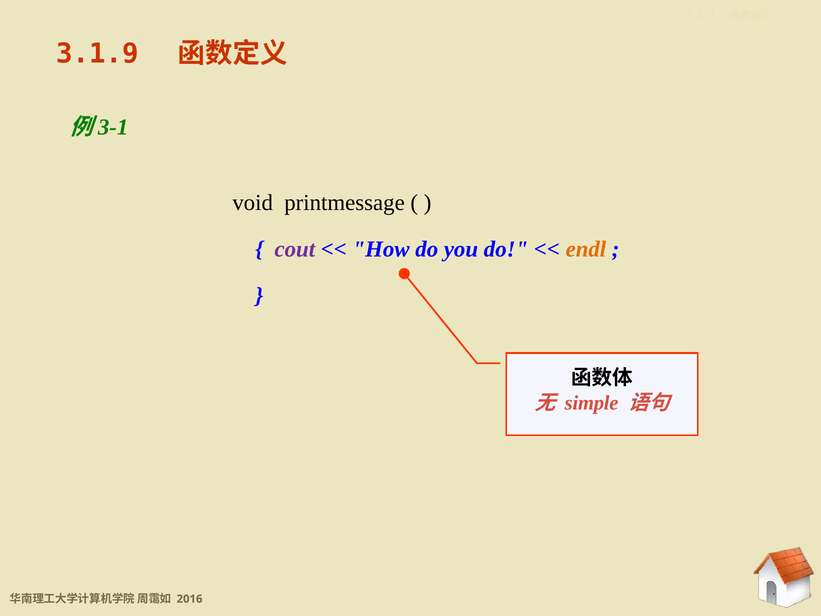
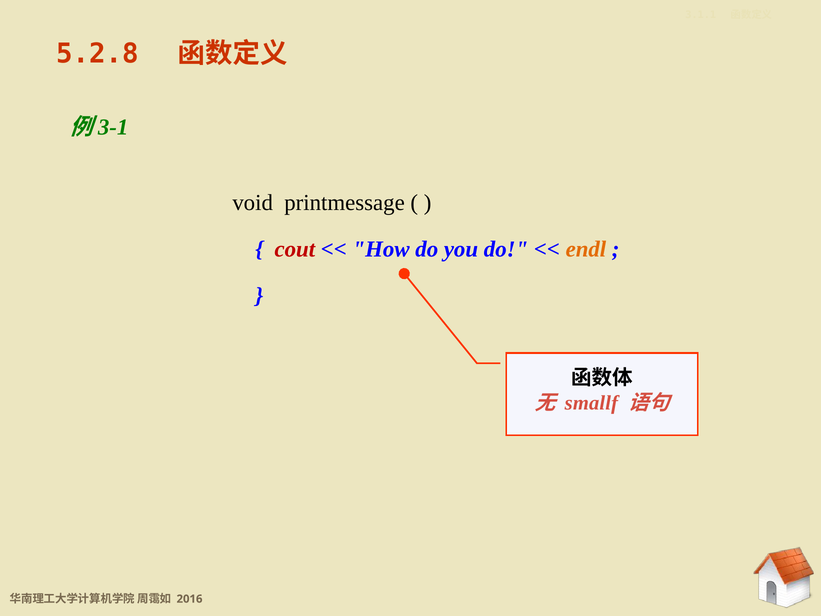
3.1.9: 3.1.9 -> 5.2.8
cout colour: purple -> red
simple: simple -> smallf
